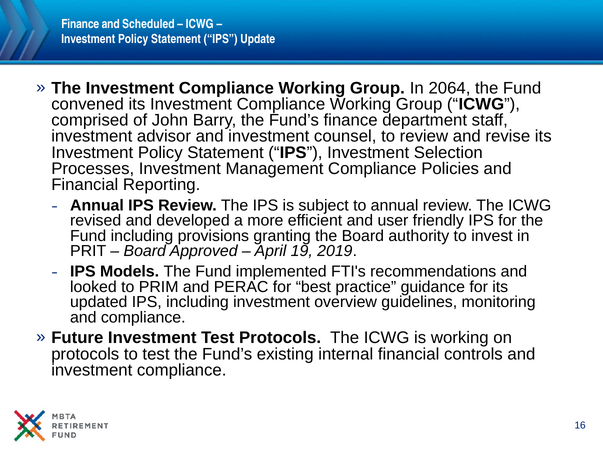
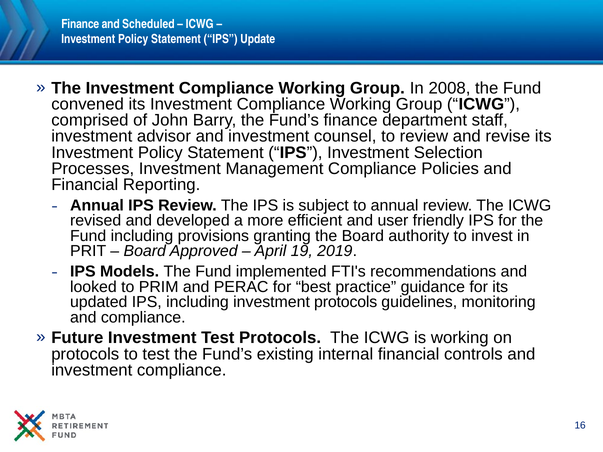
2064: 2064 -> 2008
investment overview: overview -> protocols
